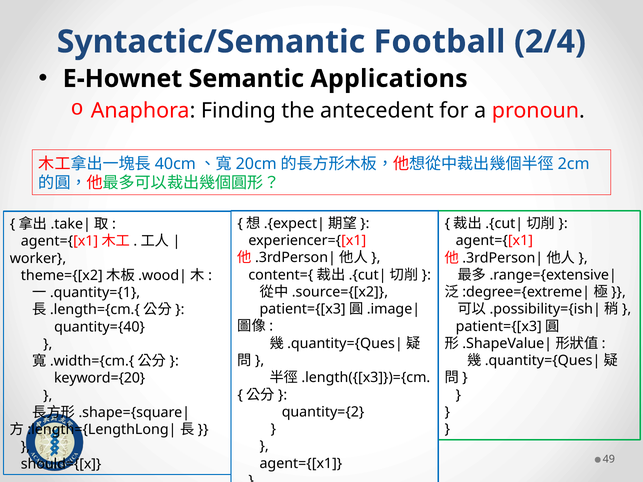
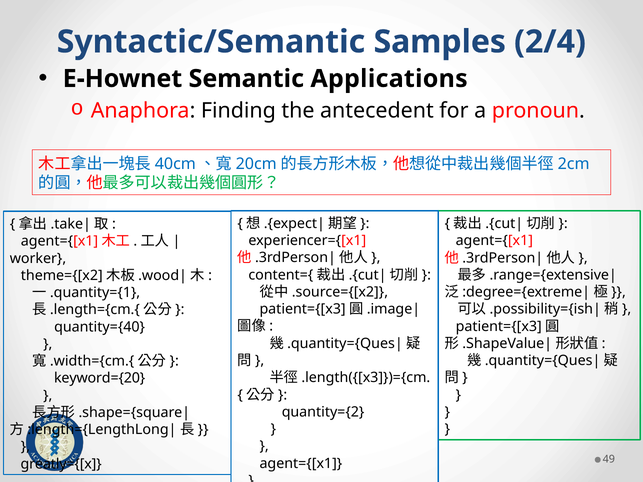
Football: Football -> Samples
should={[x: should={[x -> greatly={[x
